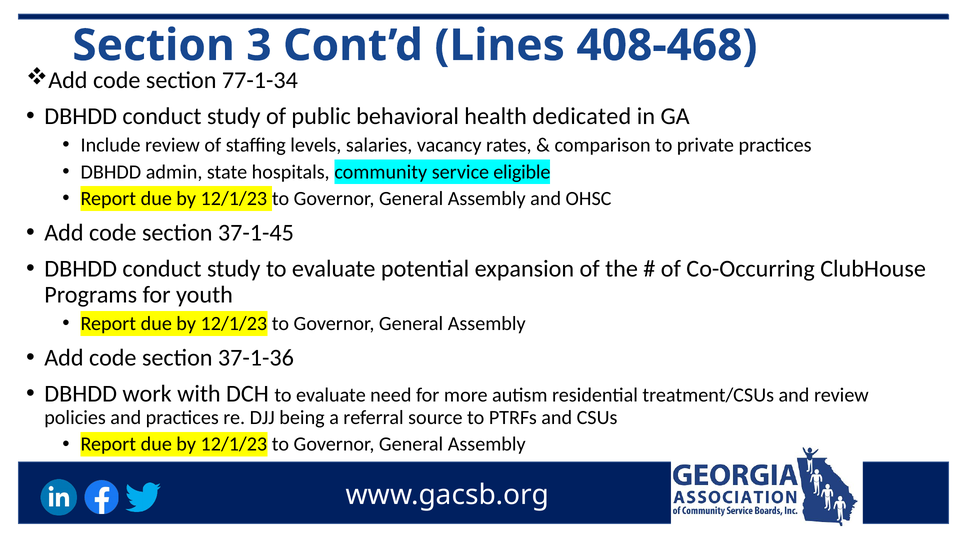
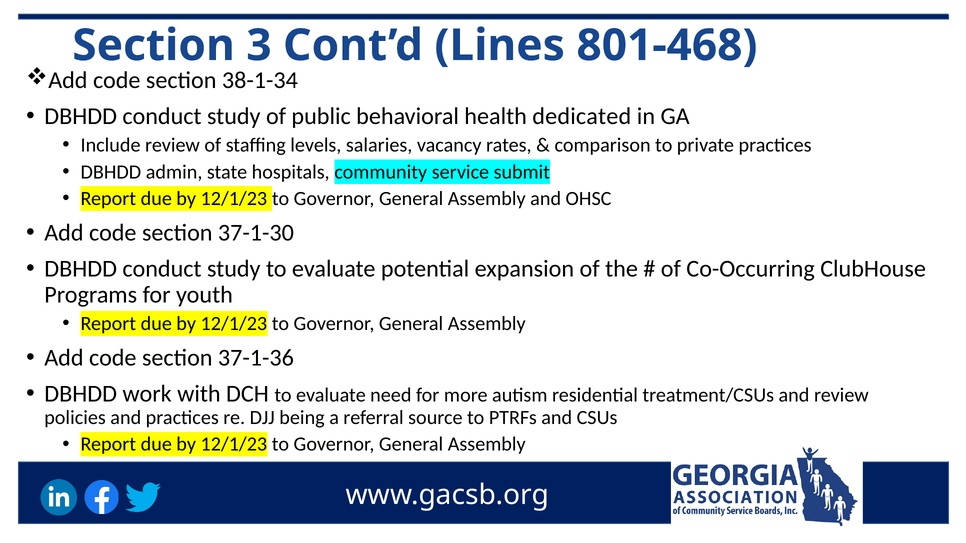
408-468: 408-468 -> 801-468
77-1-34: 77-1-34 -> 38-1-34
eligible: eligible -> submit
37-1-45: 37-1-45 -> 37-1-30
